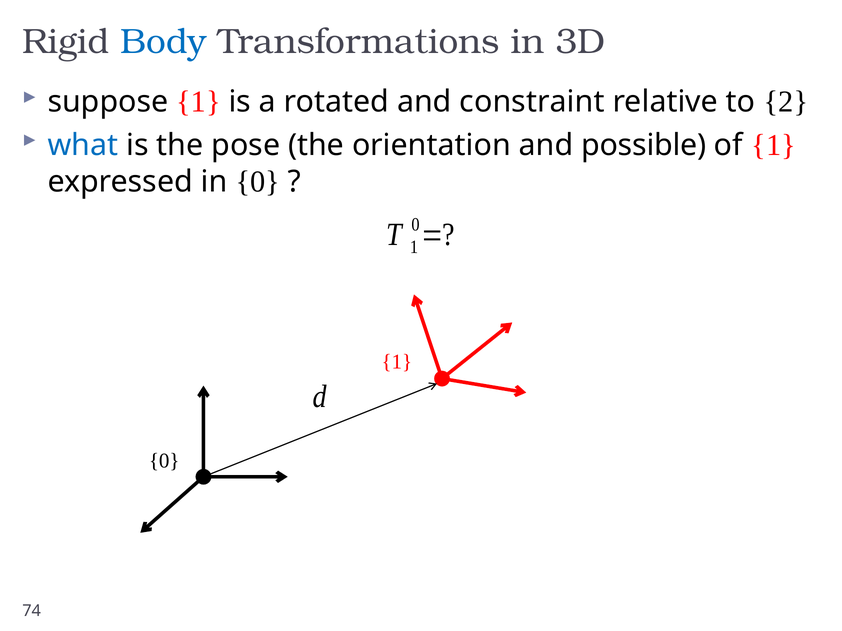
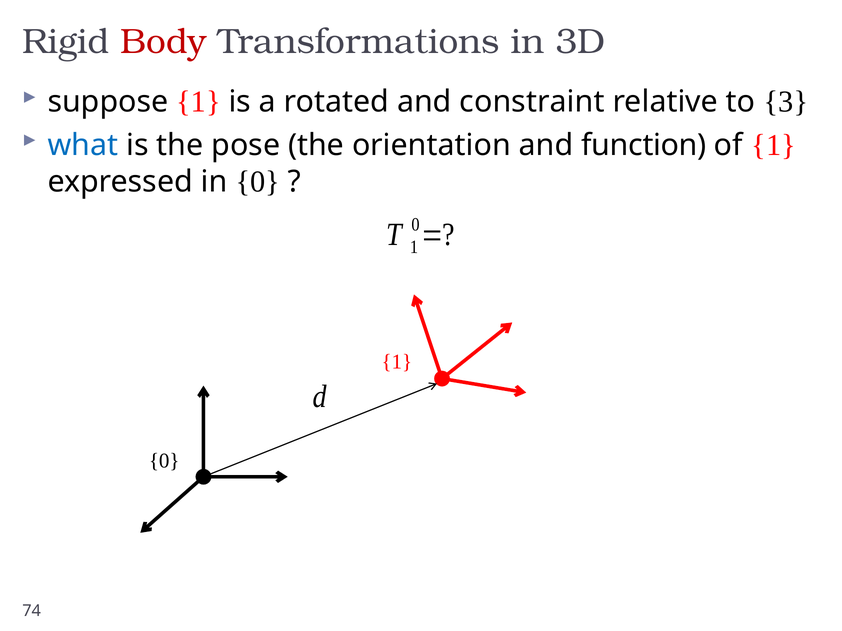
Body colour: blue -> red
2: 2 -> 3
possible: possible -> function
